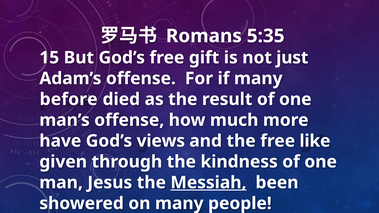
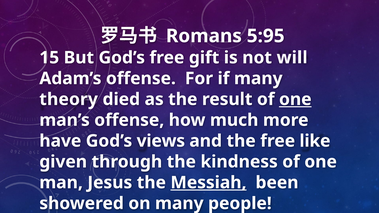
5:35: 5:35 -> 5:95
just: just -> will
before: before -> theory
one at (295, 99) underline: none -> present
